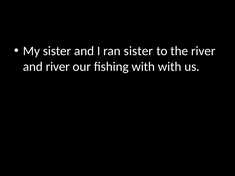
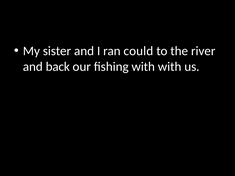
ran sister: sister -> could
and river: river -> back
